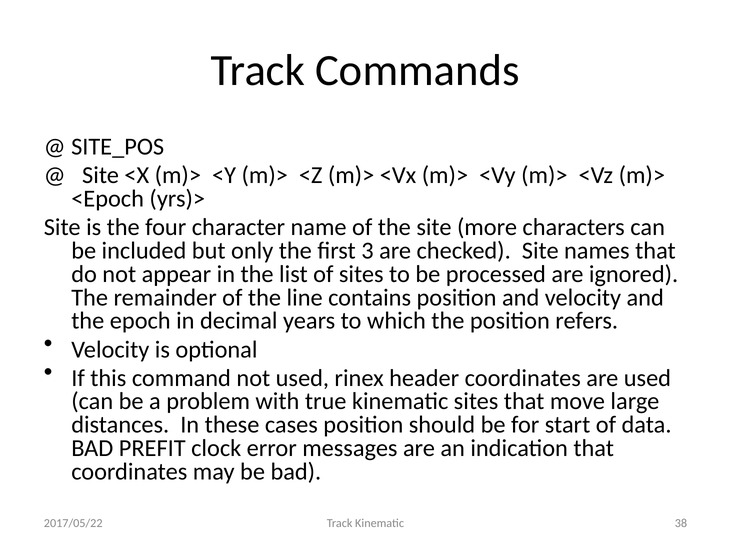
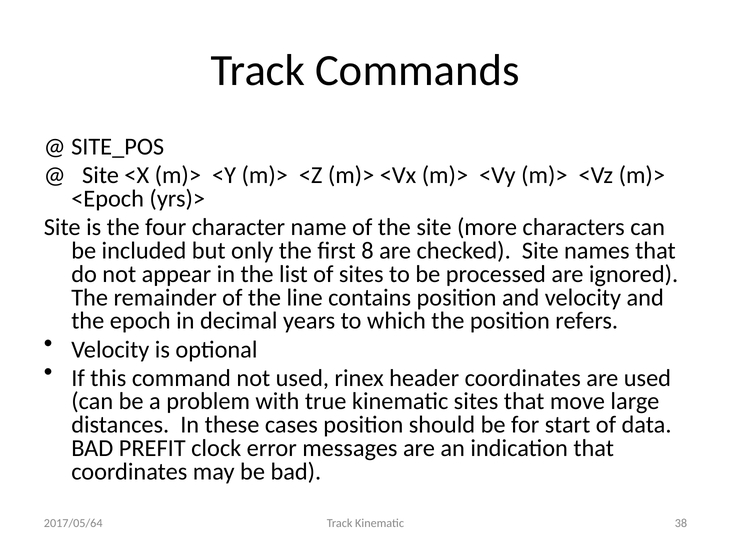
3: 3 -> 8
2017/05/22: 2017/05/22 -> 2017/05/64
